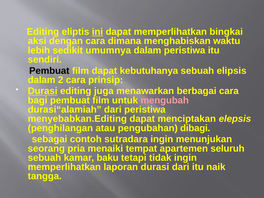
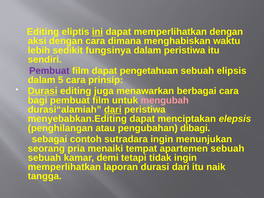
memperlihatkan bingkai: bingkai -> dengan
umumnya: umumnya -> fungsinya
Pembuat at (49, 71) colour: black -> purple
kebutuhanya: kebutuhanya -> pengetahuan
2: 2 -> 5
dari at (113, 110) underline: none -> present
apartemen seluruh: seluruh -> sebuah
baku: baku -> demi
